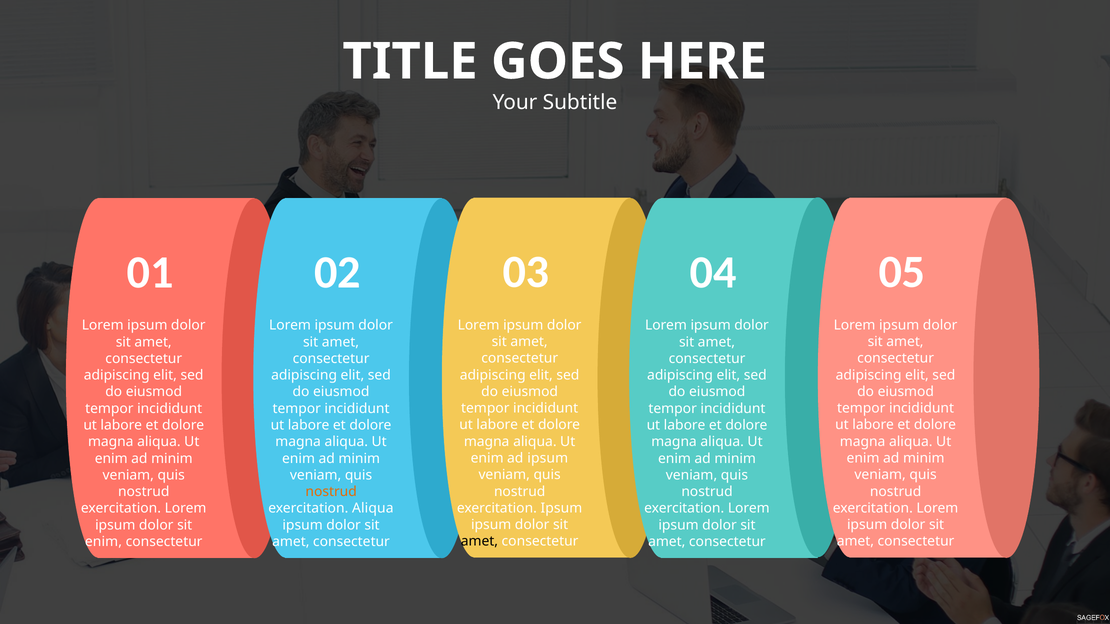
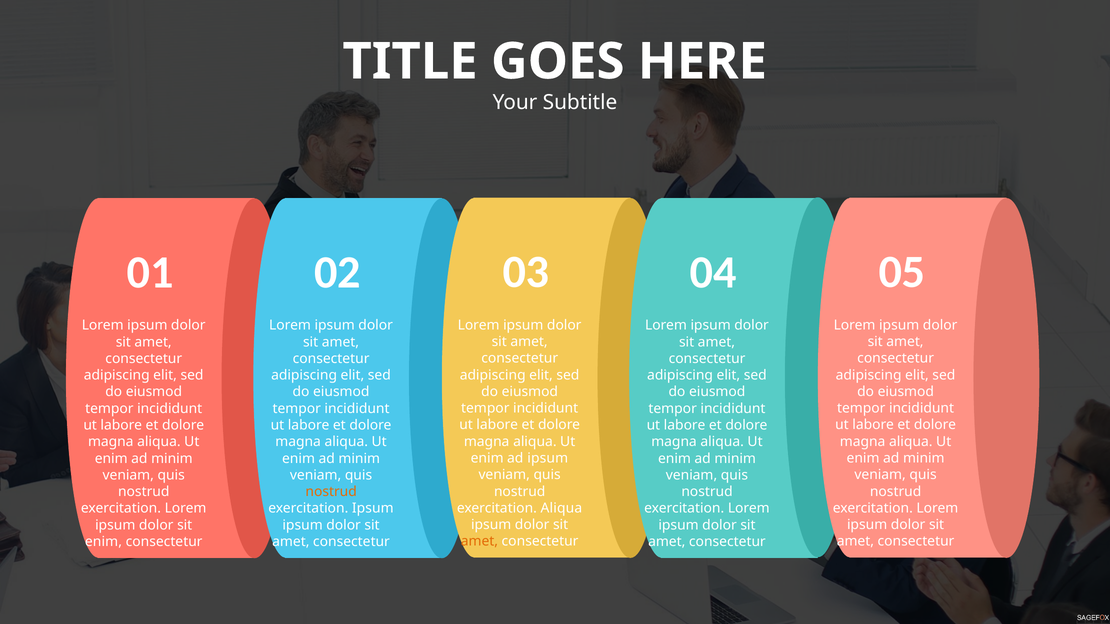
exercitation Ipsum: Ipsum -> Aliqua
exercitation Aliqua: Aliqua -> Ipsum
amet at (479, 542) colour: black -> orange
